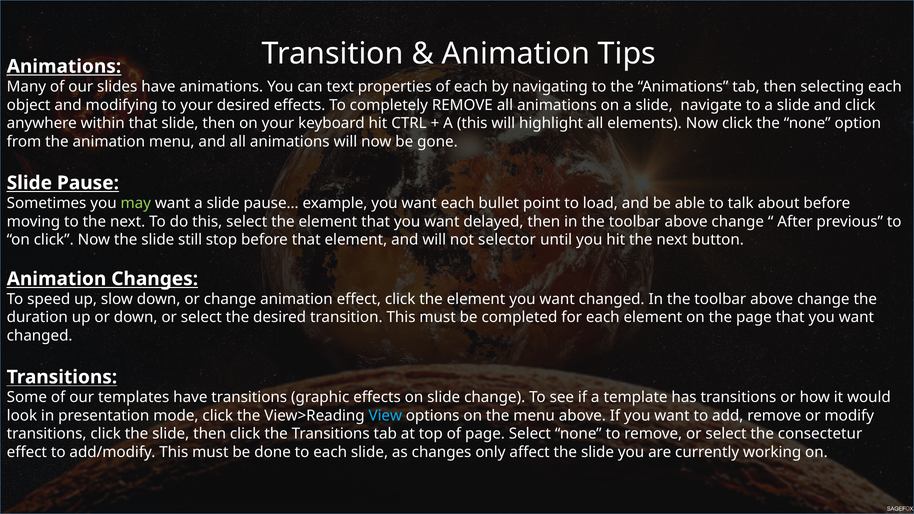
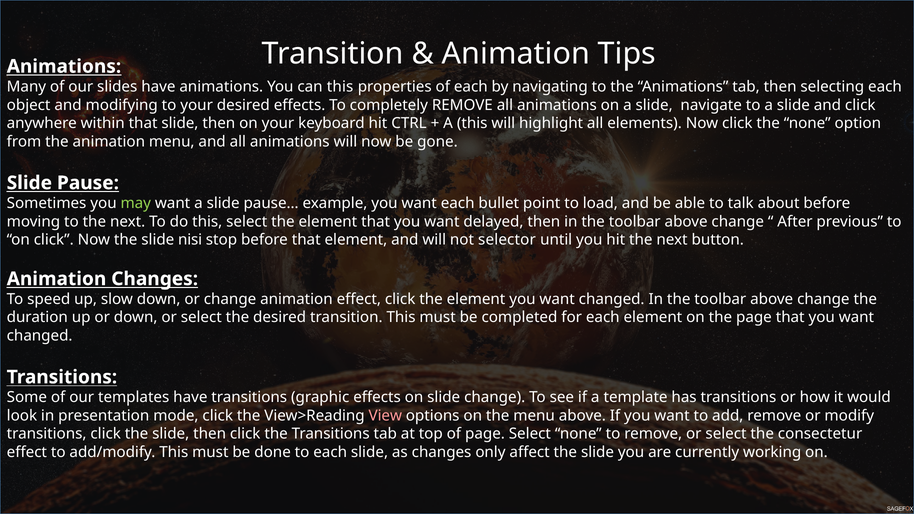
can text: text -> this
still: still -> nisi
View colour: light blue -> pink
